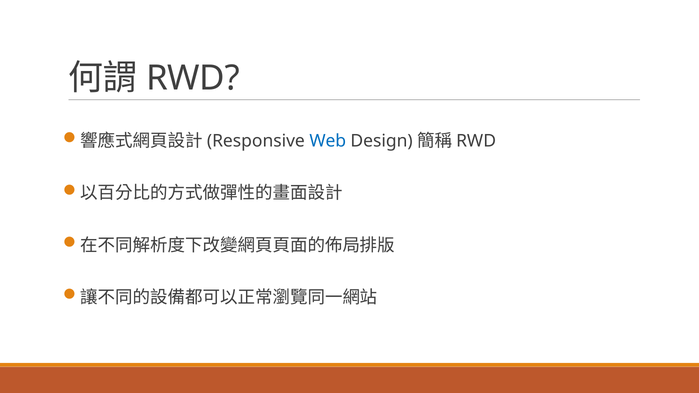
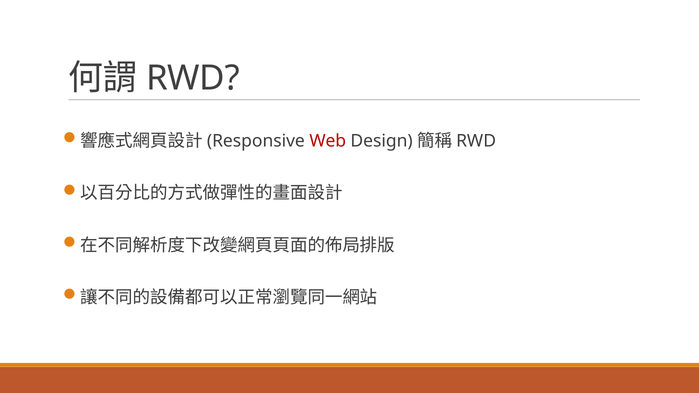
Web colour: blue -> red
